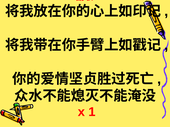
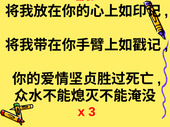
1: 1 -> 3
